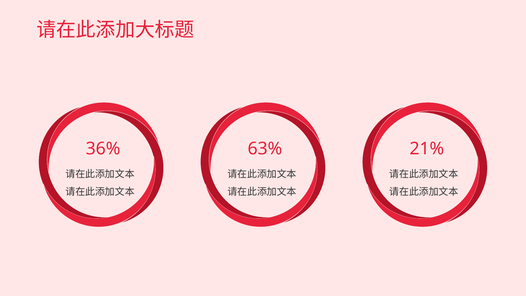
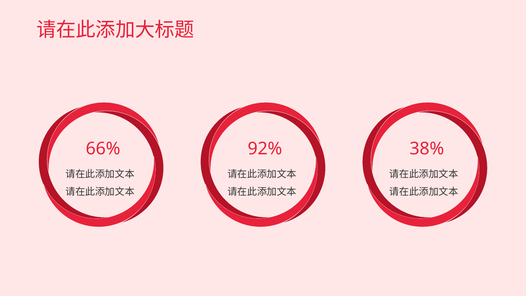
36%: 36% -> 66%
63%: 63% -> 92%
21%: 21% -> 38%
